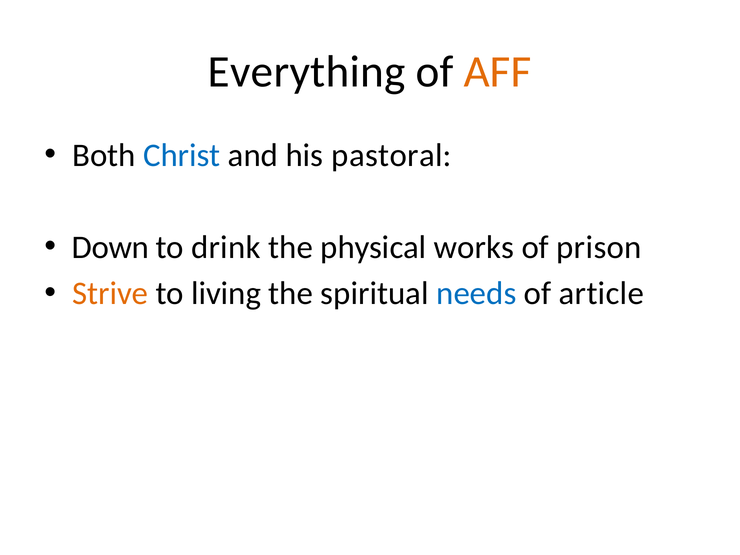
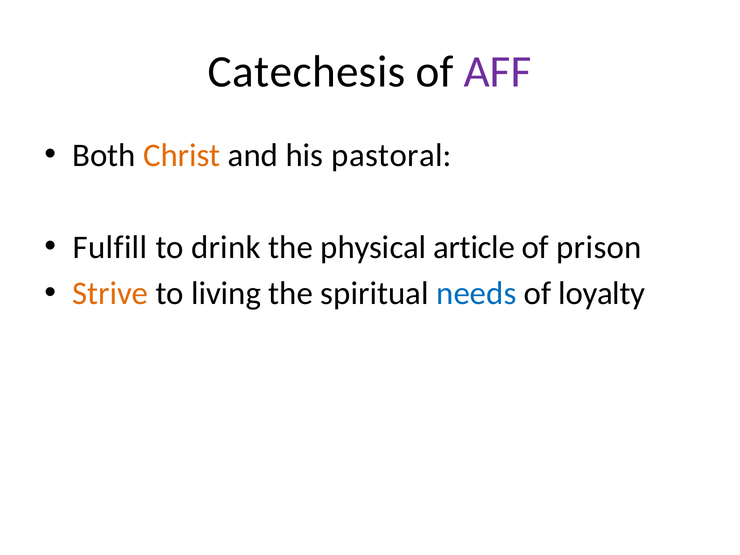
Everything: Everything -> Catechesis
AFF colour: orange -> purple
Christ colour: blue -> orange
Down: Down -> Fulfill
works: works -> article
article: article -> loyalty
